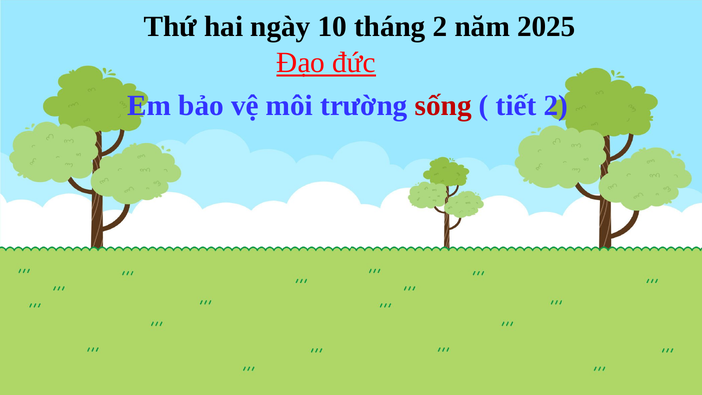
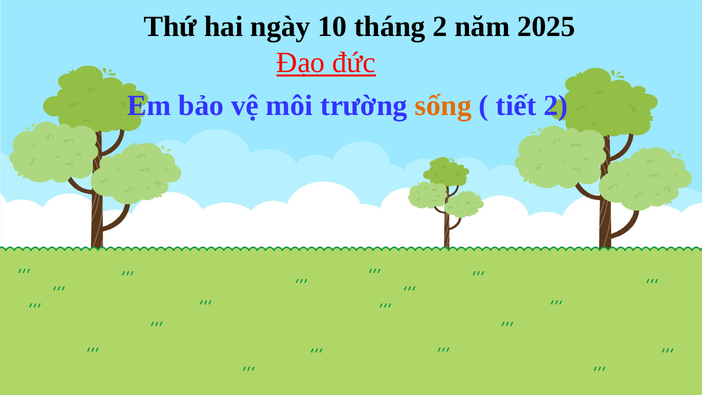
sống colour: red -> orange
